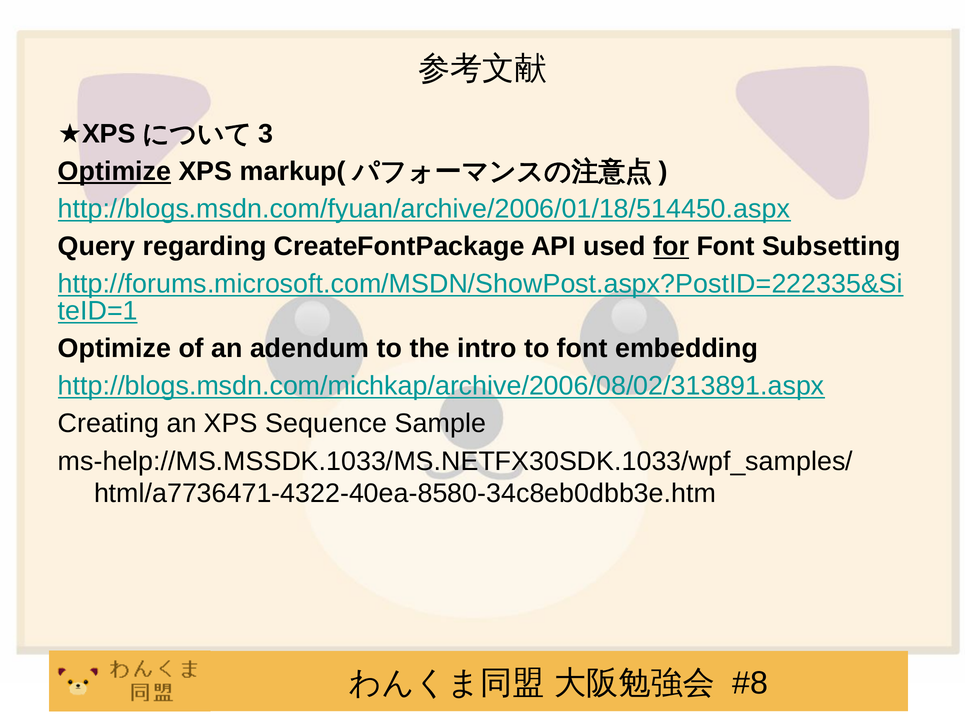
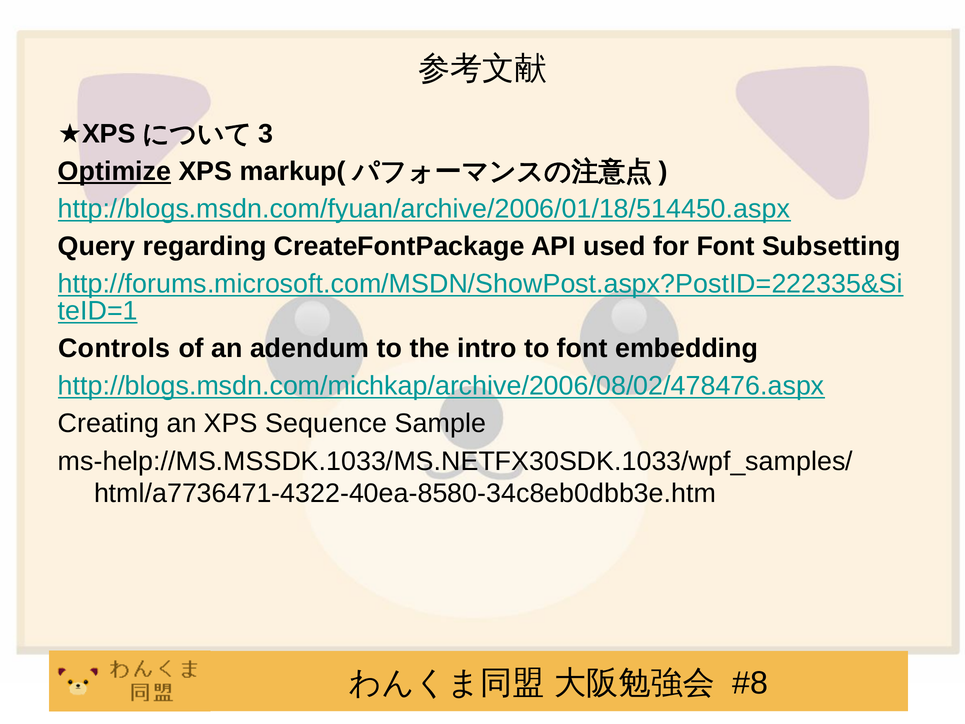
for underline: present -> none
Optimize at (115, 348): Optimize -> Controls
http://blogs.msdn.com/michkap/archive/2006/08/02/313891.aspx: http://blogs.msdn.com/michkap/archive/2006/08/02/313891.aspx -> http://blogs.msdn.com/michkap/archive/2006/08/02/478476.aspx
